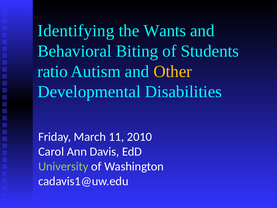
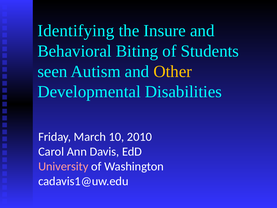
Wants: Wants -> Insure
ratio: ratio -> seen
11: 11 -> 10
University colour: light green -> pink
